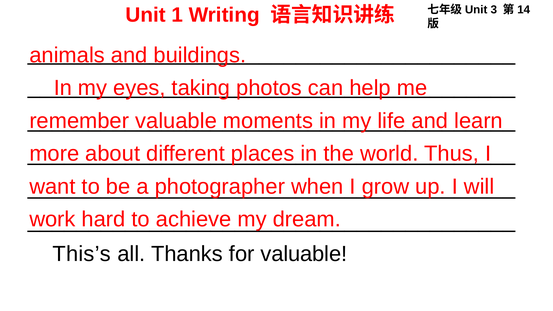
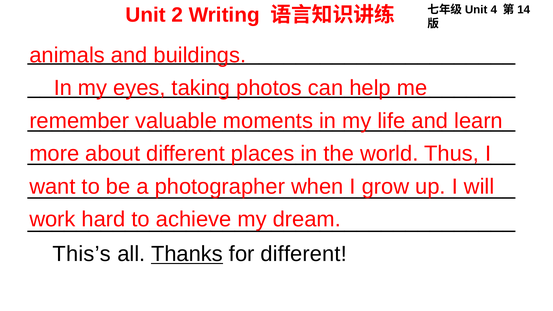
3: 3 -> 4
1: 1 -> 2
Thanks underline: none -> present
for valuable: valuable -> different
